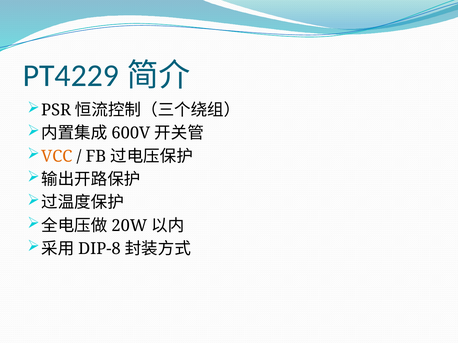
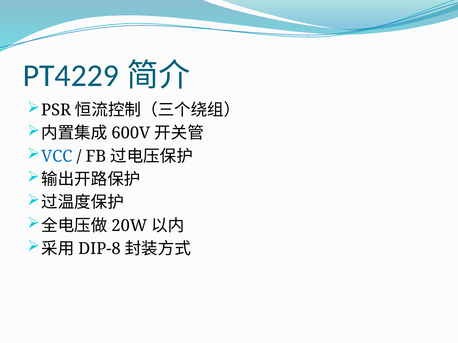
VCC colour: orange -> blue
